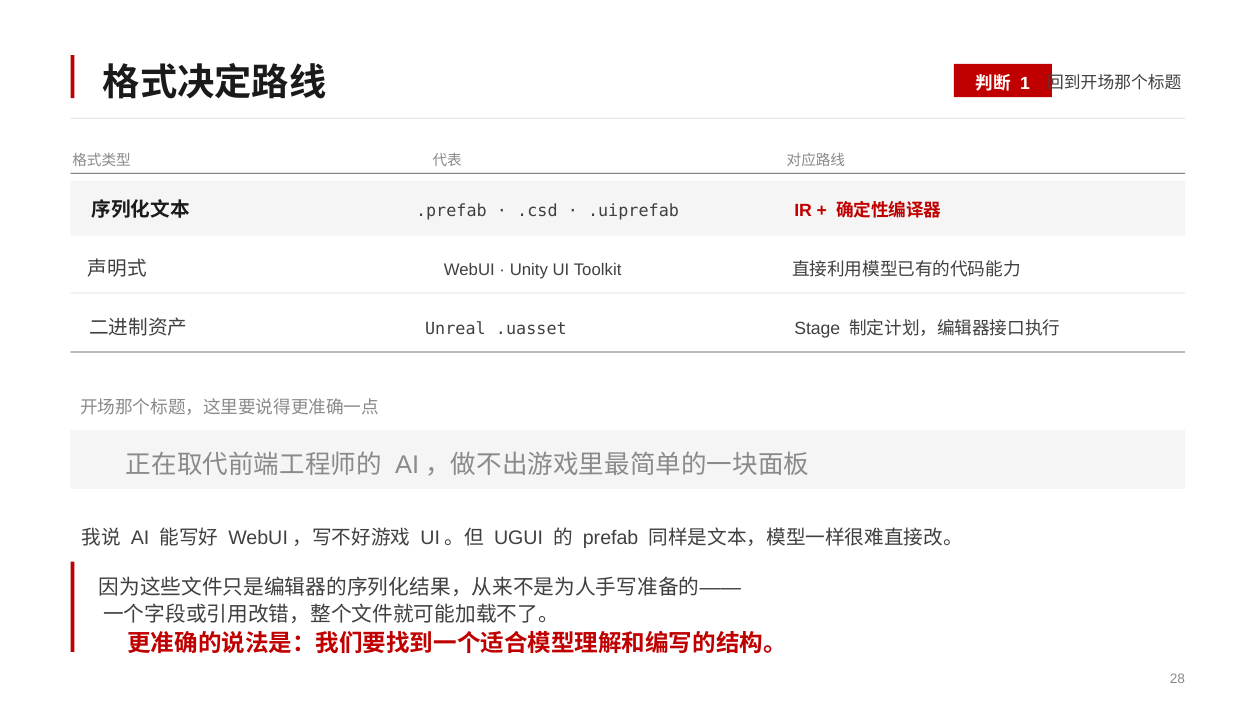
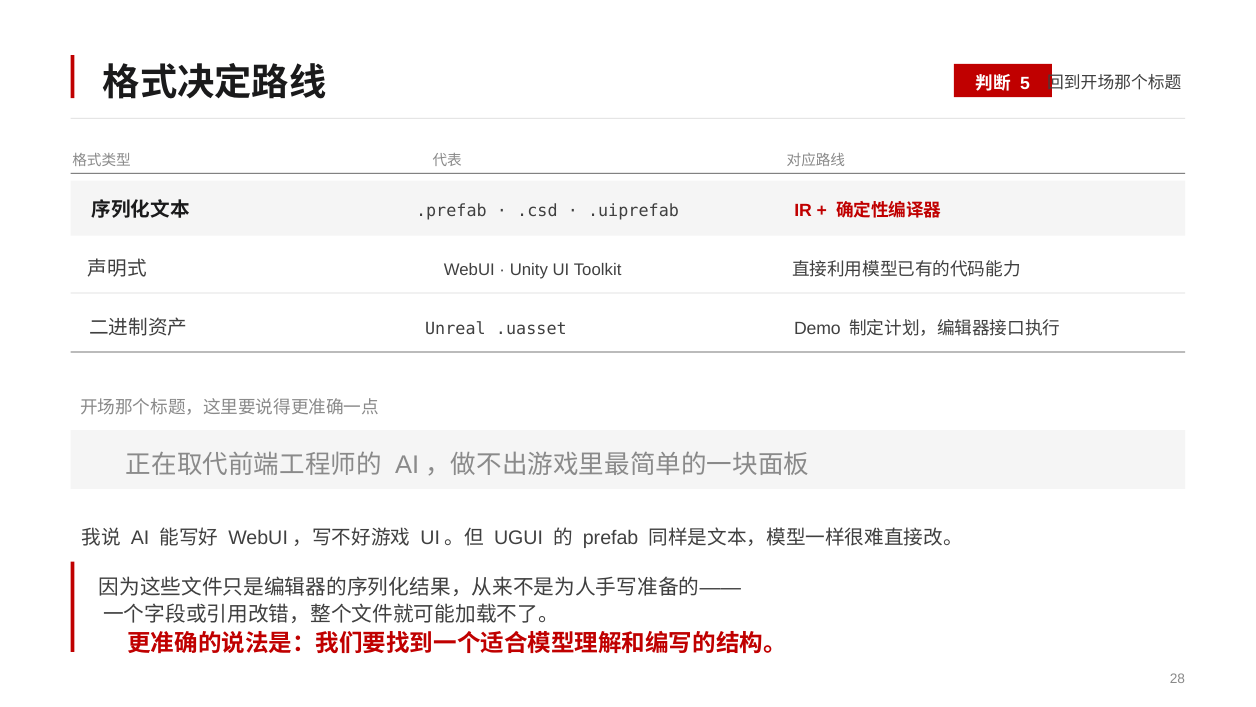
1: 1 -> 5
Stage: Stage -> Demo
